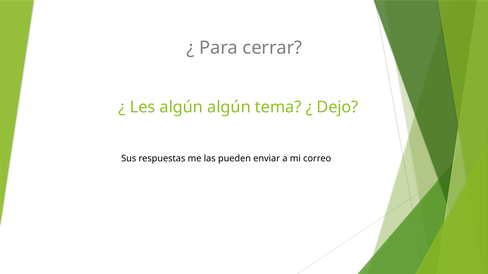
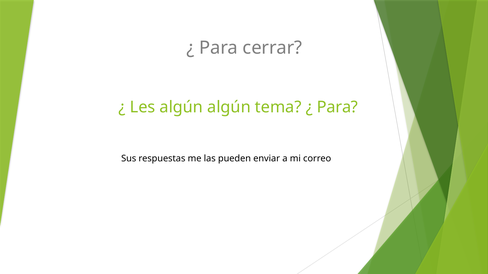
Dejo at (337, 107): Dejo -> Para
